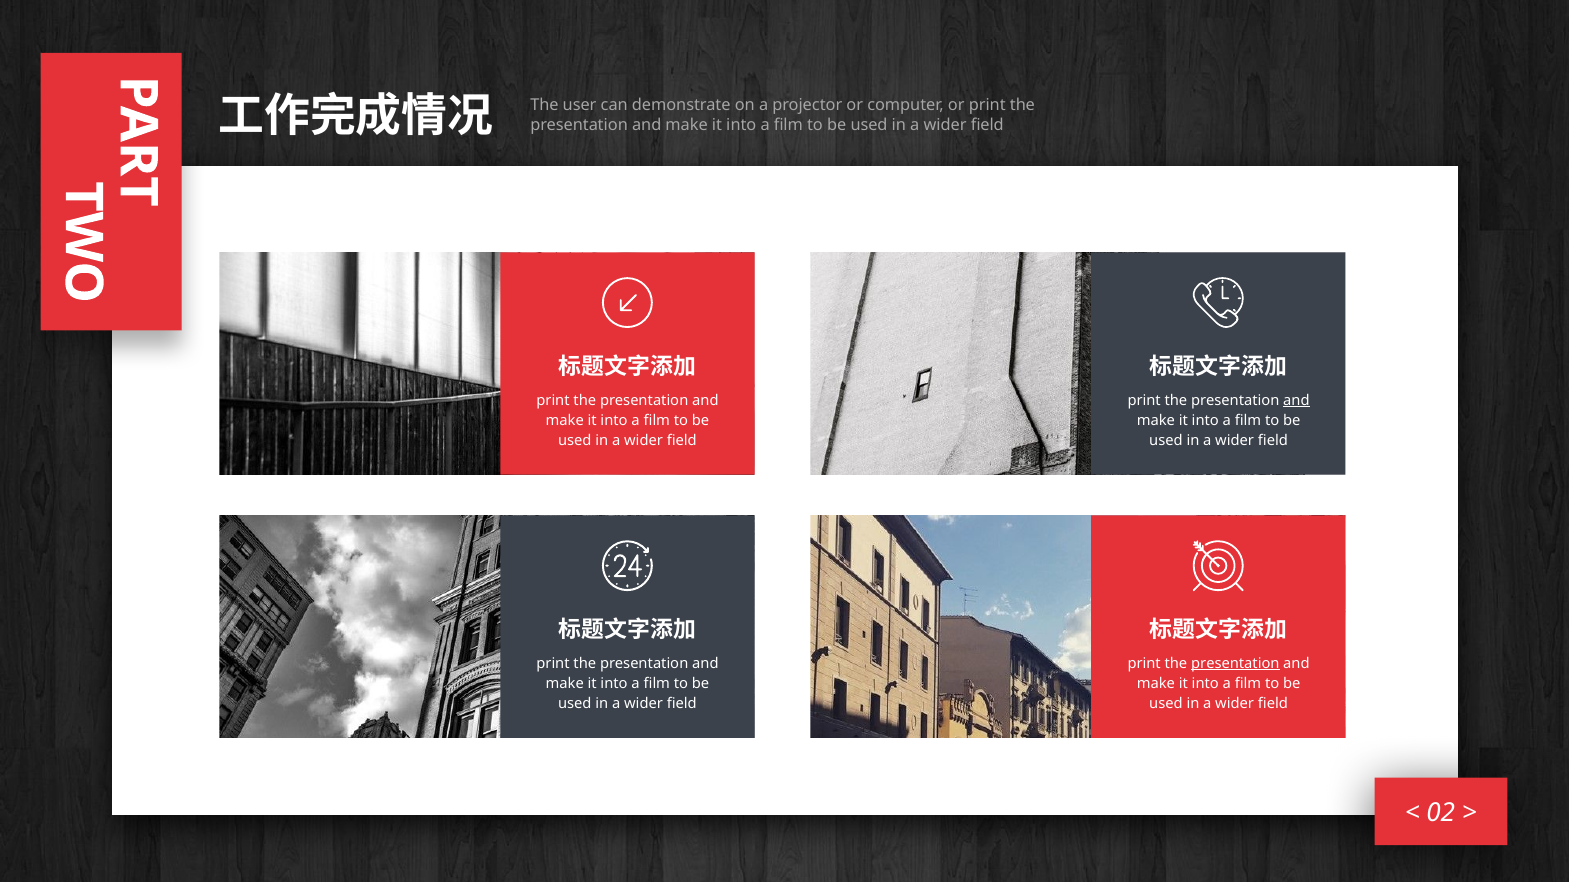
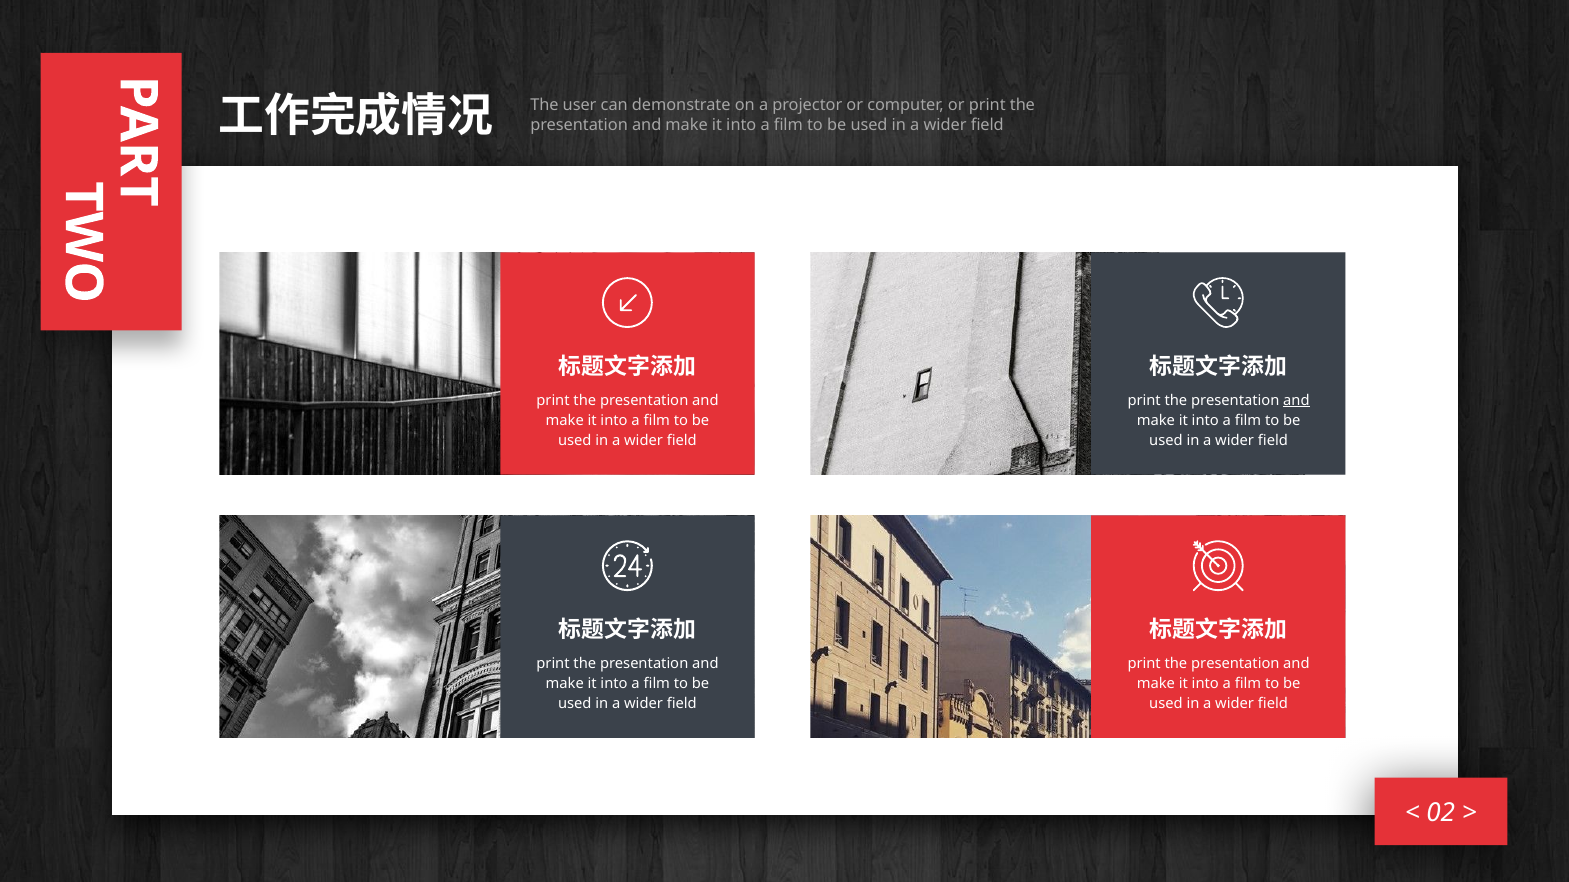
presentation at (1235, 664) underline: present -> none
